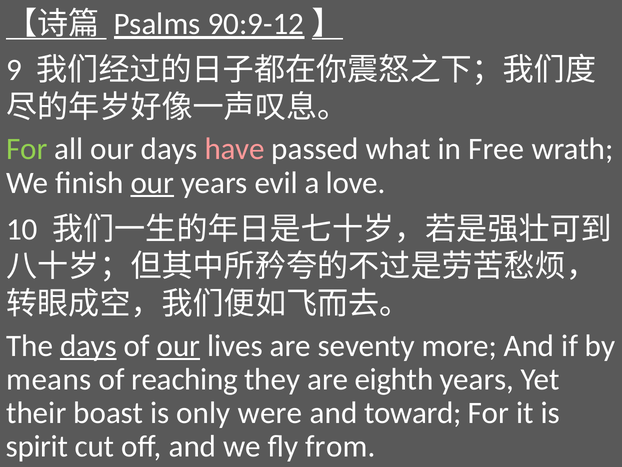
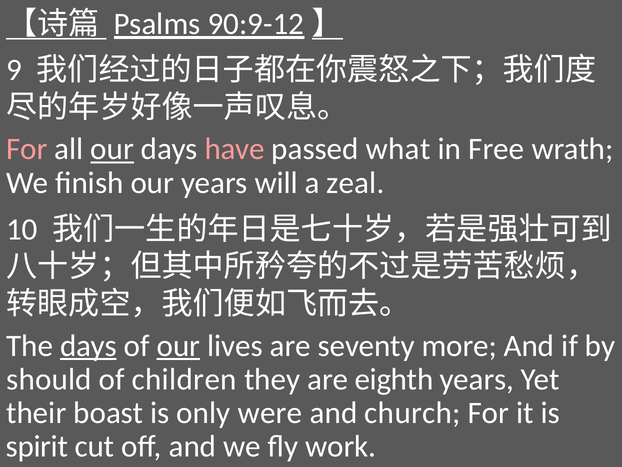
For at (27, 149) colour: light green -> pink
our at (112, 149) underline: none -> present
our at (152, 183) underline: present -> none
evil: evil -> will
love: love -> zeal
means: means -> should
reaching: reaching -> children
toward: toward -> church
from: from -> work
